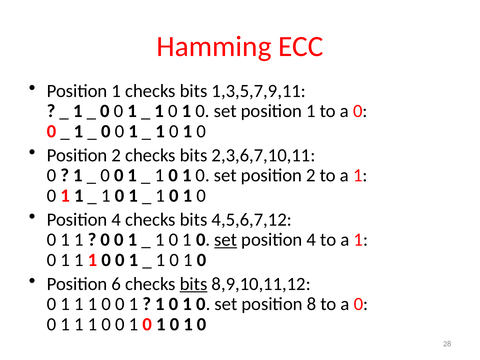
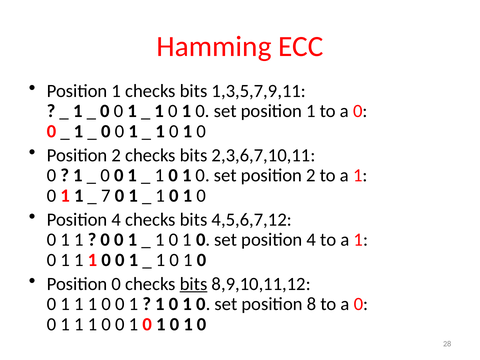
1 at (106, 196): 1 -> 7
set at (226, 240) underline: present -> none
Position 6: 6 -> 0
